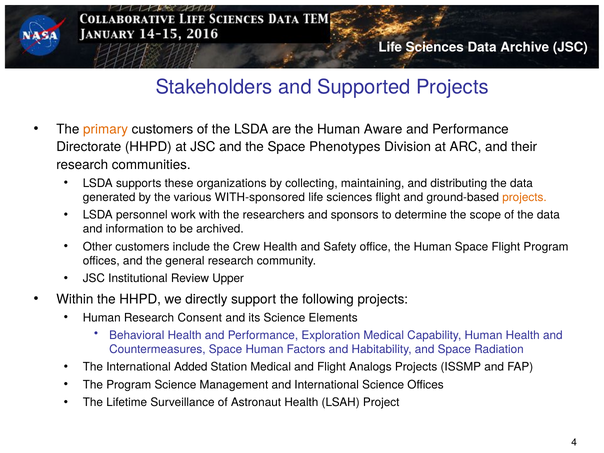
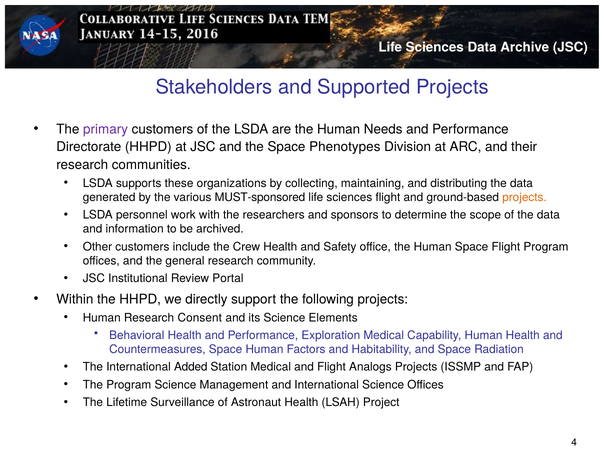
primary colour: orange -> purple
Aware: Aware -> Needs
WITH-sponsored: WITH-sponsored -> MUST-sponsored
Upper: Upper -> Portal
